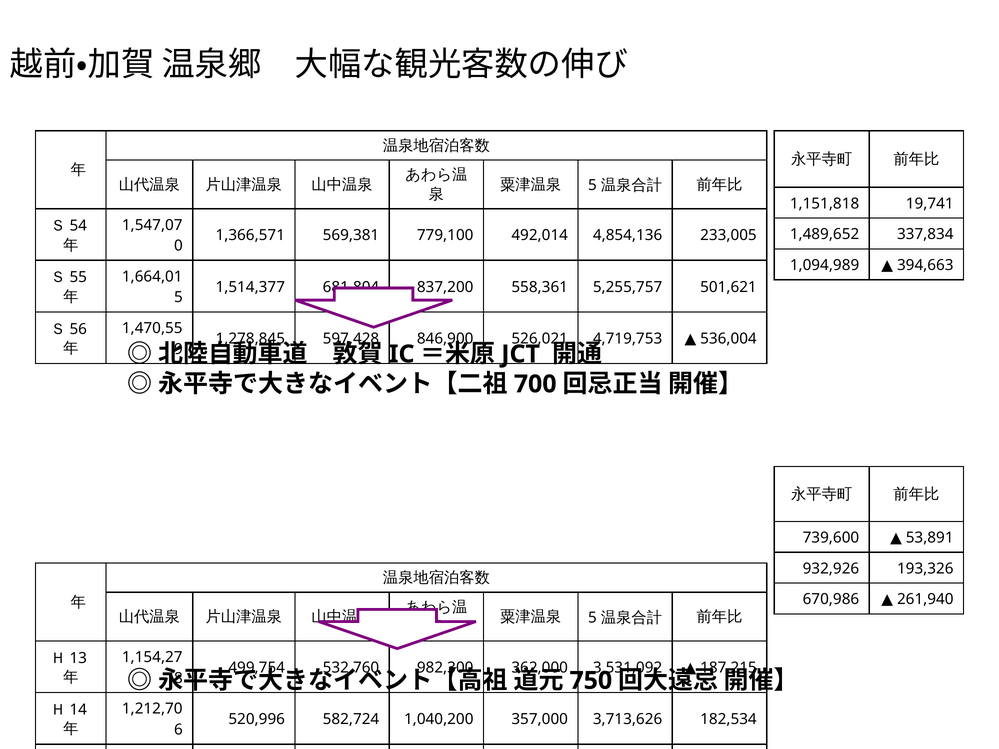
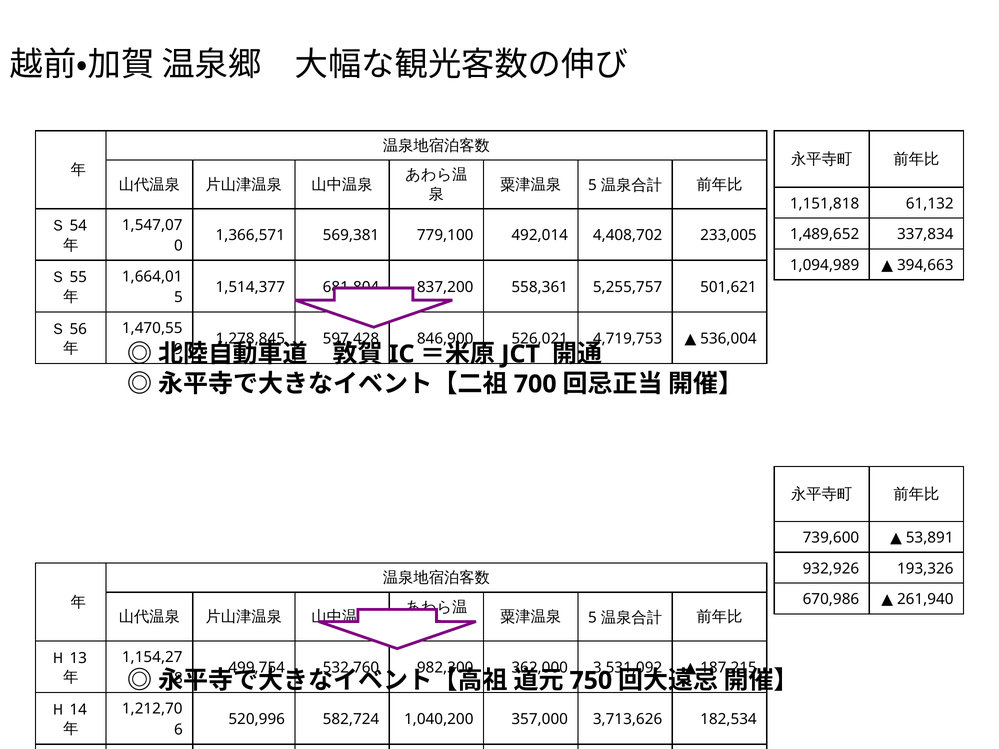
19,741: 19,741 -> 61,132
4,854,136: 4,854,136 -> 4,408,702
